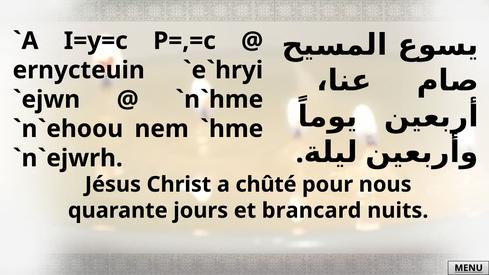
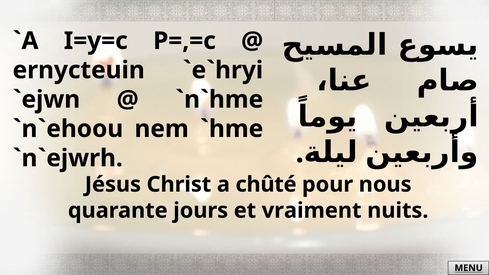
brancard: brancard -> vraiment
